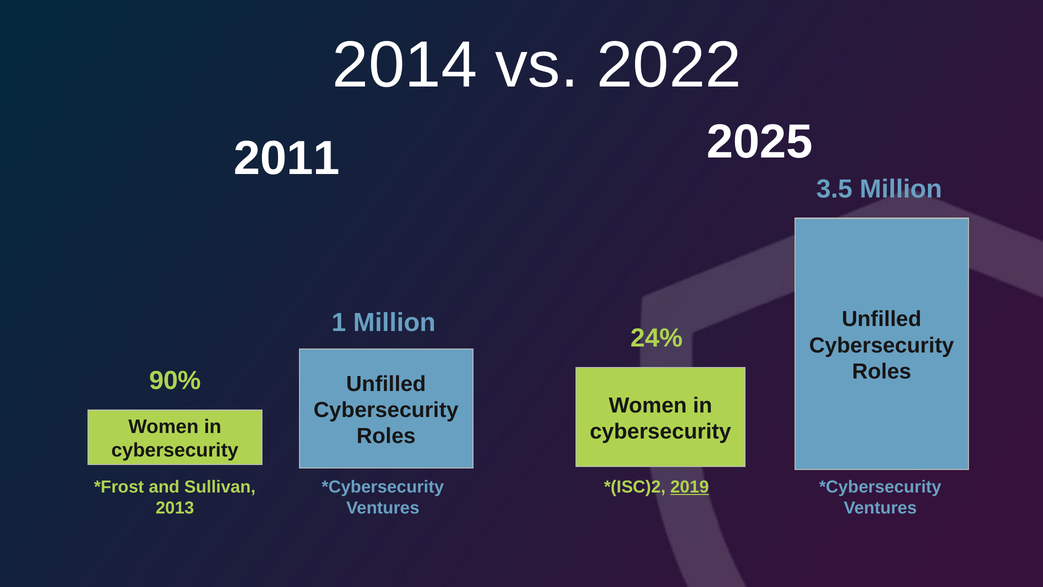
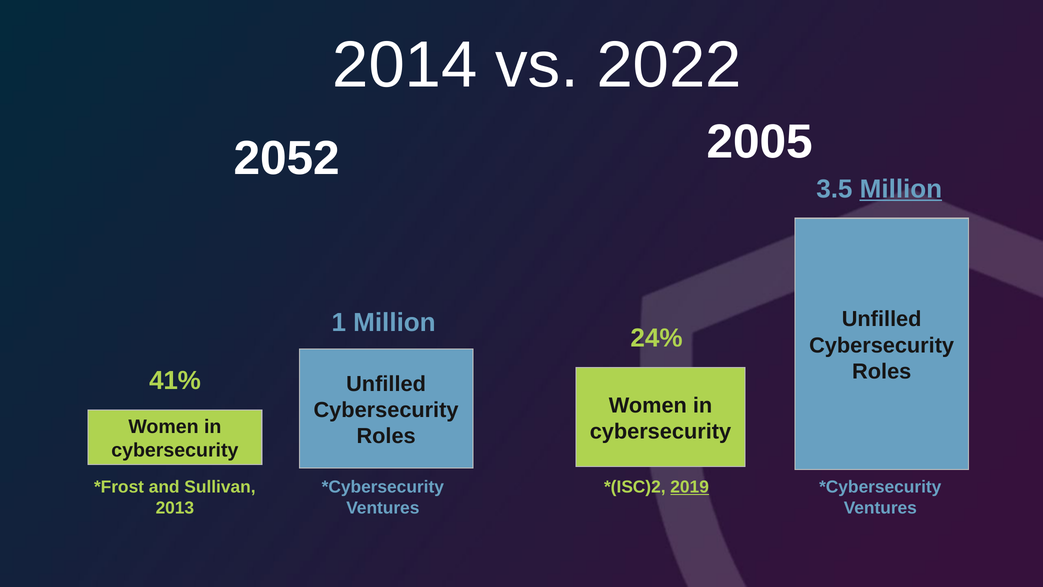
2025: 2025 -> 2005
2011: 2011 -> 2052
Million at (901, 189) underline: none -> present
90%: 90% -> 41%
